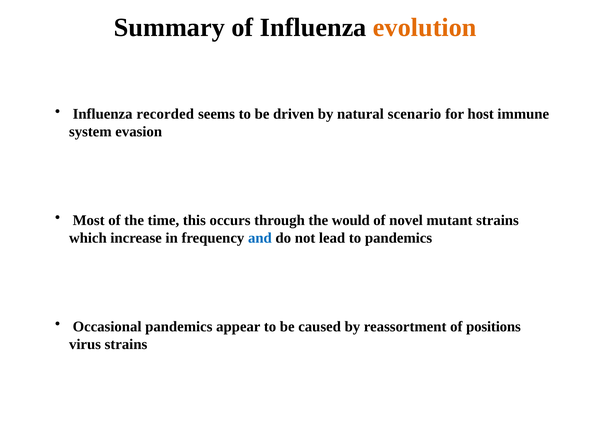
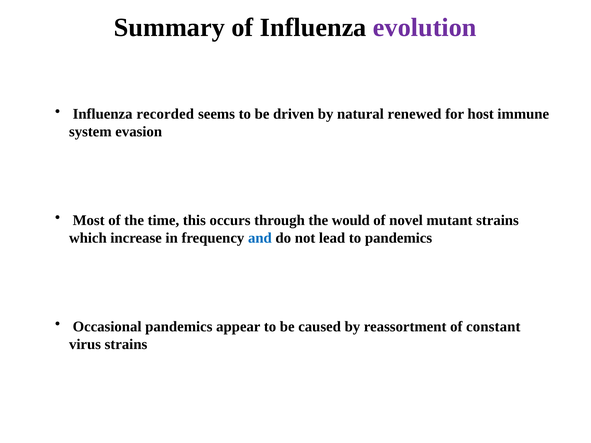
evolution colour: orange -> purple
scenario: scenario -> renewed
positions: positions -> constant
